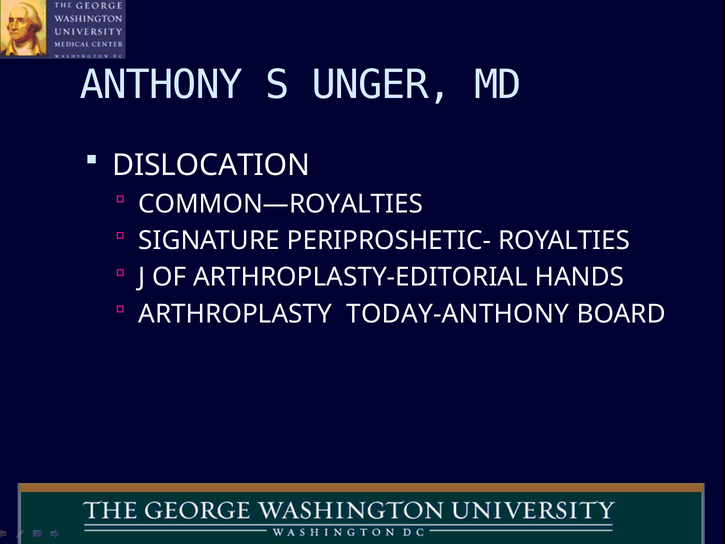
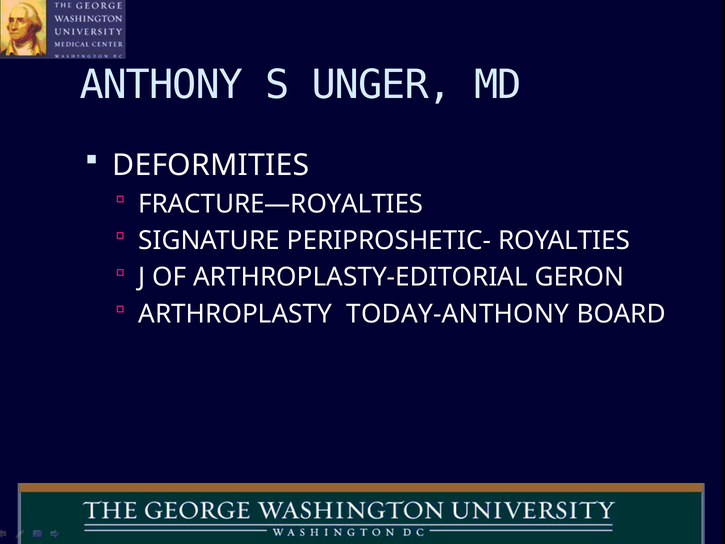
DISLOCATION: DISLOCATION -> DEFORMITIES
COMMON—ROYALTIES: COMMON—ROYALTIES -> FRACTURE—ROYALTIES
HANDS: HANDS -> GERON
